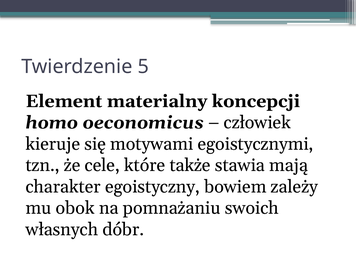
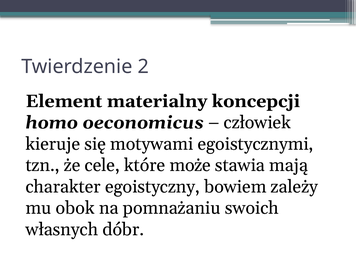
5: 5 -> 2
także: także -> może
